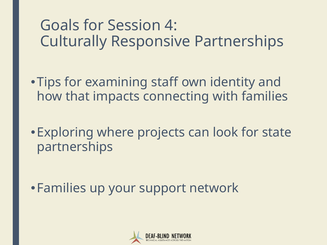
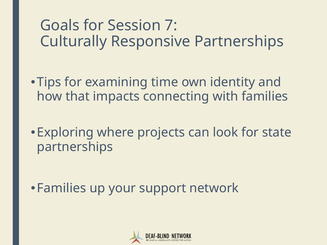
4: 4 -> 7
staff: staff -> time
